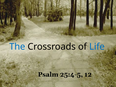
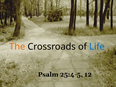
The colour: blue -> orange
